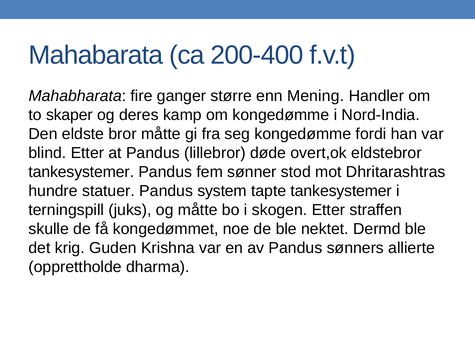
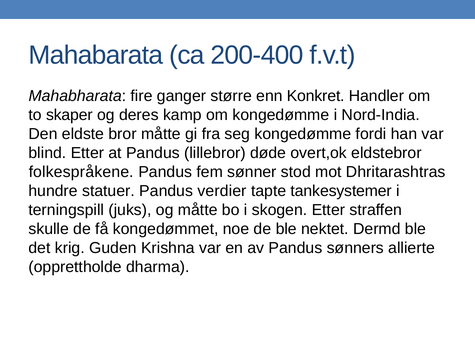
Mening: Mening -> Konkret
tankesystemer at (81, 172): tankesystemer -> folkespråkene
system: system -> verdier
